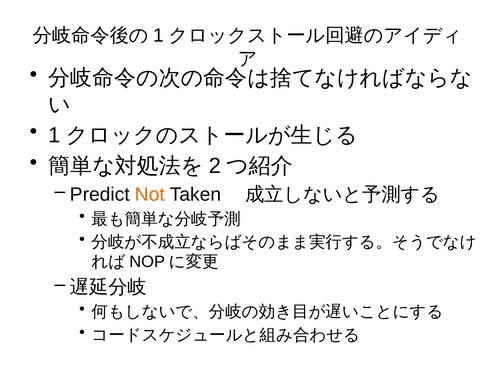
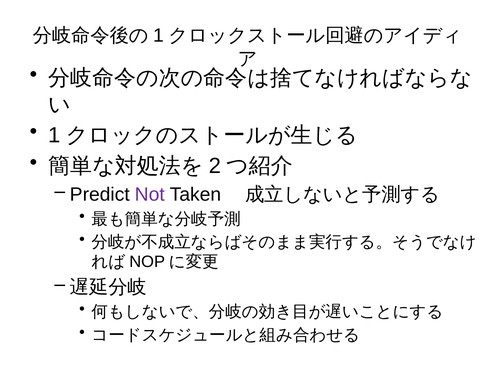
Not colour: orange -> purple
